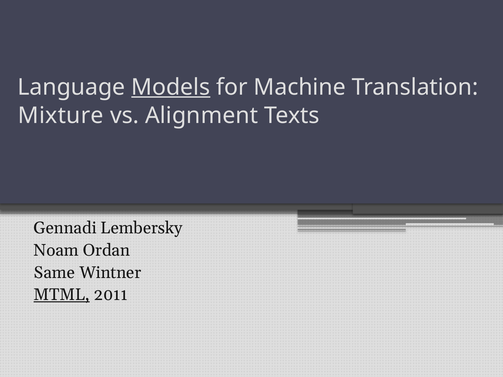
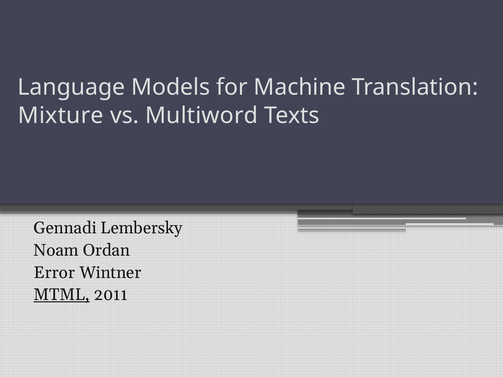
Models underline: present -> none
Alignment: Alignment -> Multiword
Same: Same -> Error
